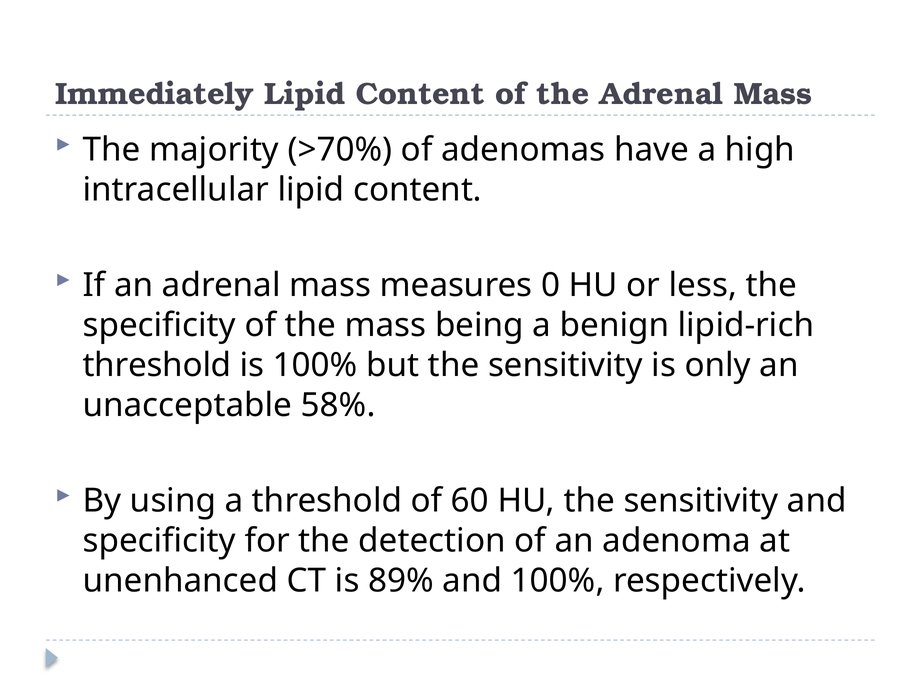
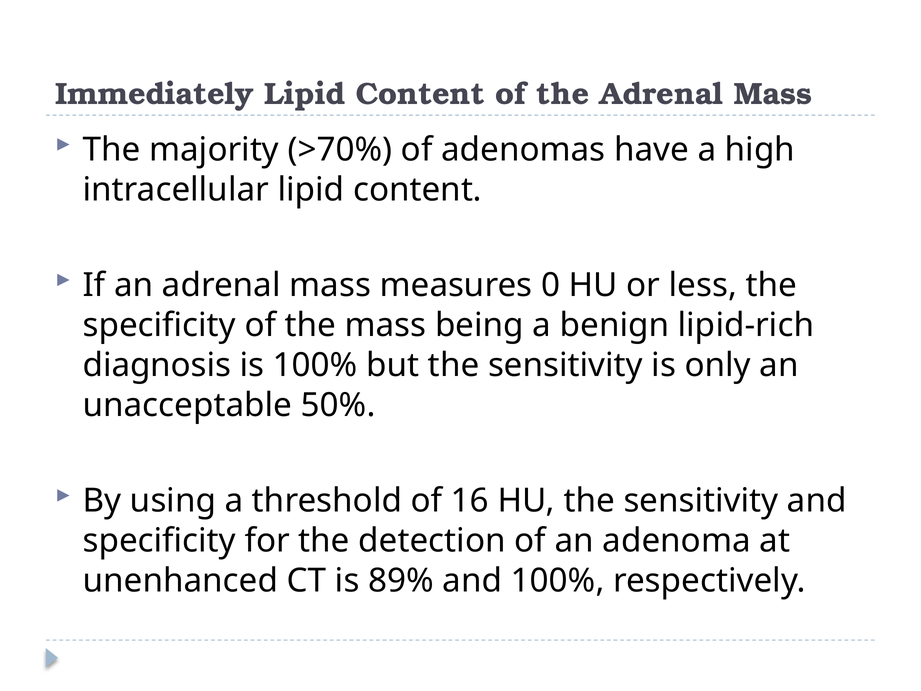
threshold at (157, 365): threshold -> diagnosis
58%: 58% -> 50%
60: 60 -> 16
